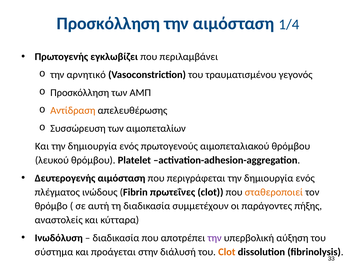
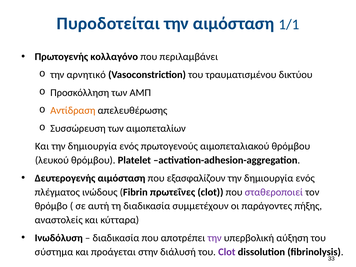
Προσκόλληση at (108, 23): Προσκόλληση -> Πυροδοτείται
1/4: 1/4 -> 1/1
εγκλωβίζει: εγκλωβίζει -> κολλαγόνο
γεγονός: γεγονός -> δικτύου
περιγράφεται: περιγράφεται -> εξασφαλίζουν
σταθεροποιεί colour: orange -> purple
Clot at (227, 252) colour: orange -> purple
